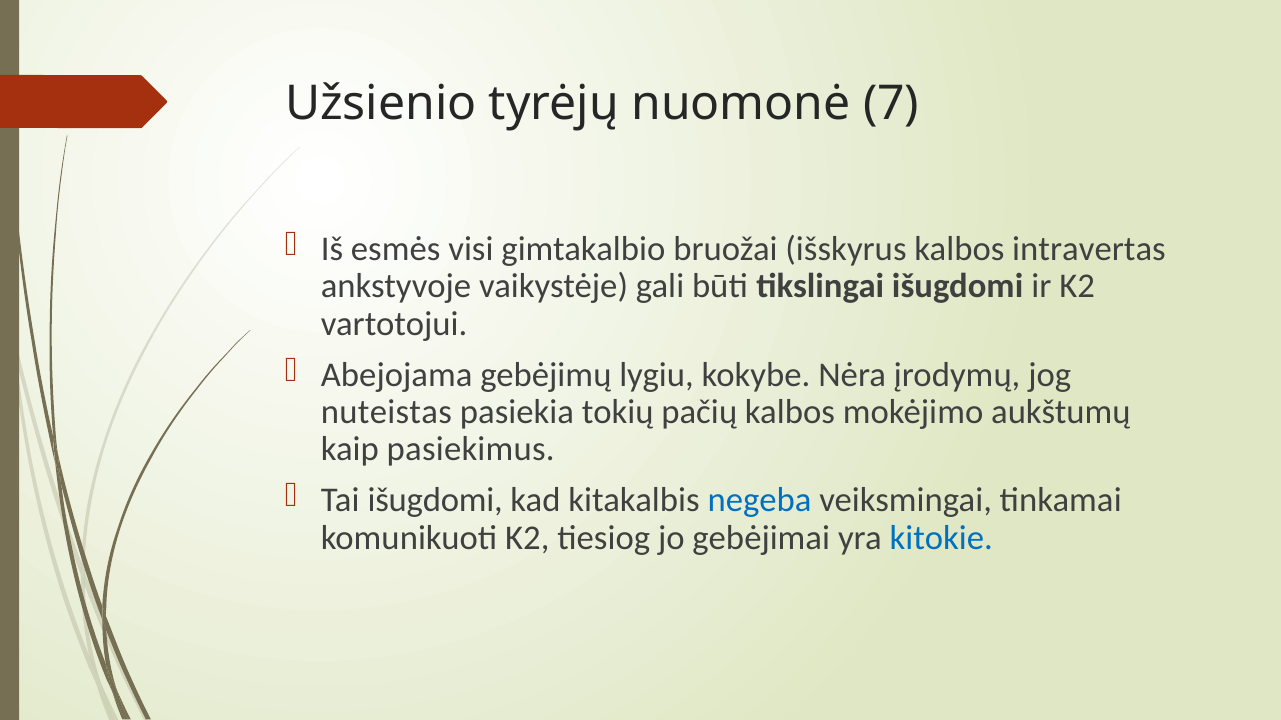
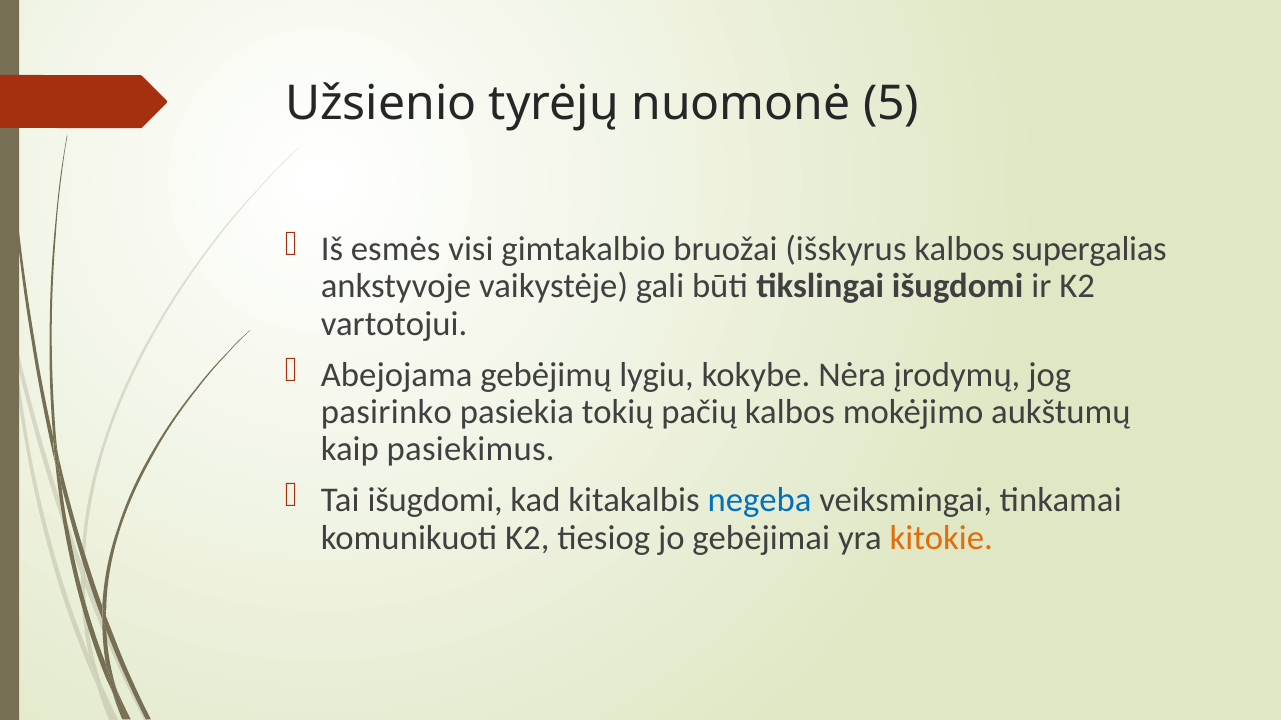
7: 7 -> 5
intravertas: intravertas -> supergalias
nuteistas: nuteistas -> pasirinko
kitokie colour: blue -> orange
